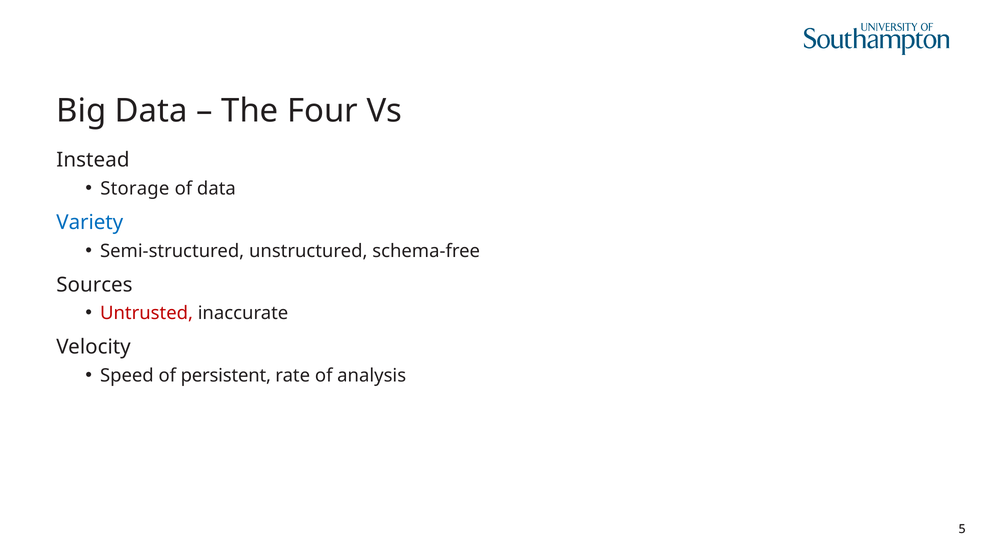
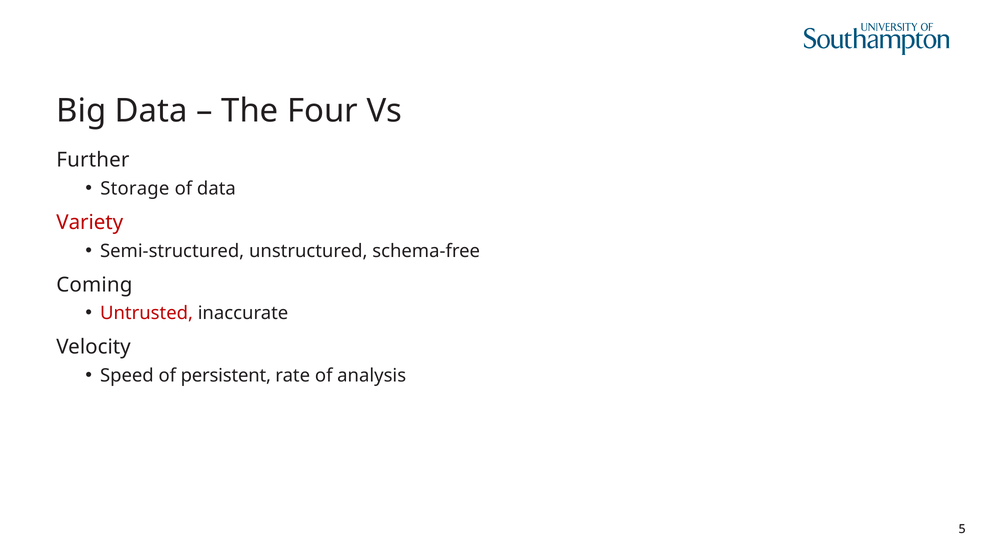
Instead: Instead -> Further
Variety colour: blue -> red
Sources: Sources -> Coming
